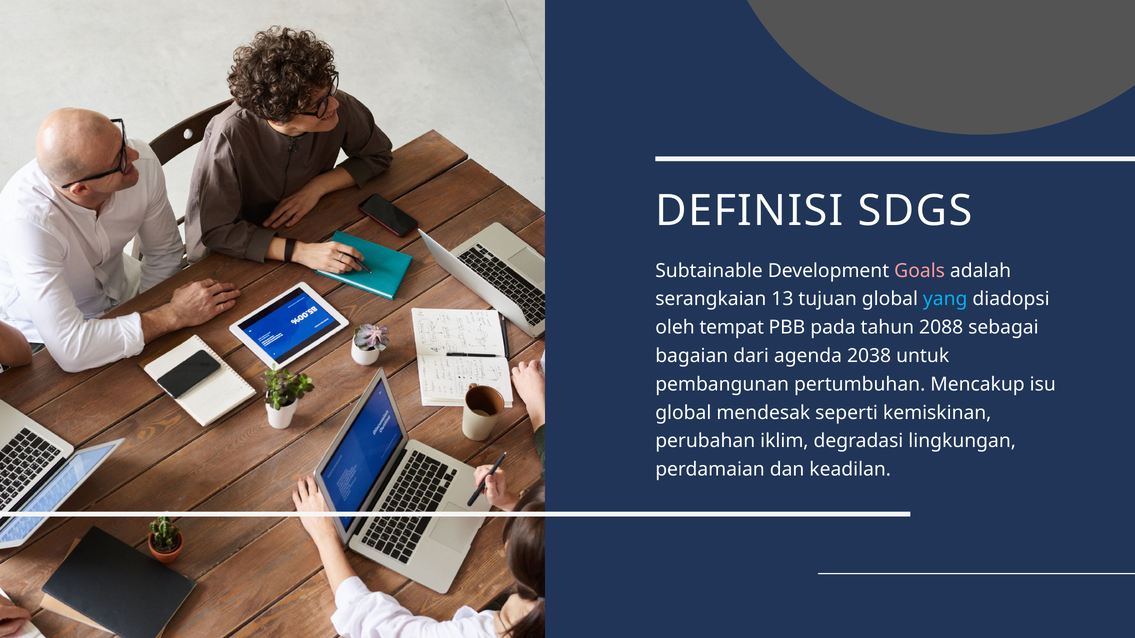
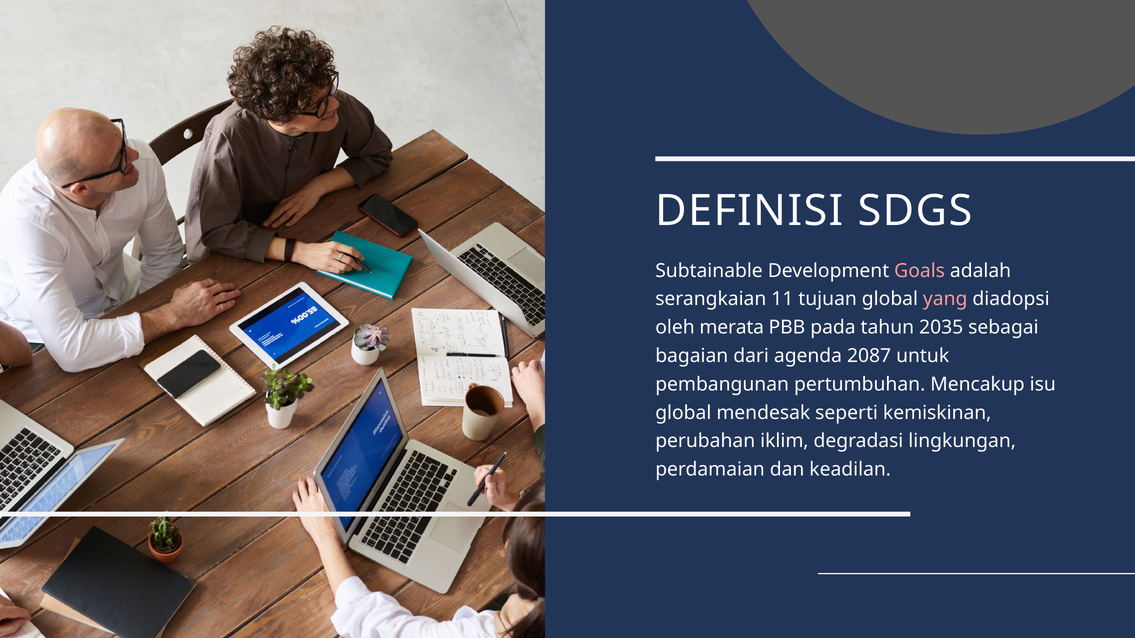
13: 13 -> 11
yang colour: light blue -> pink
tempat: tempat -> merata
2088: 2088 -> 2035
2038: 2038 -> 2087
